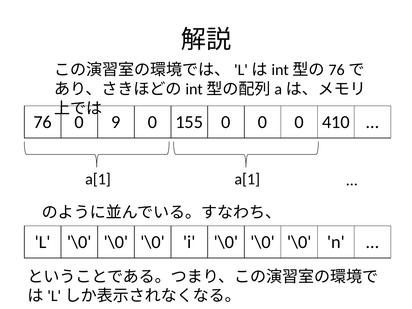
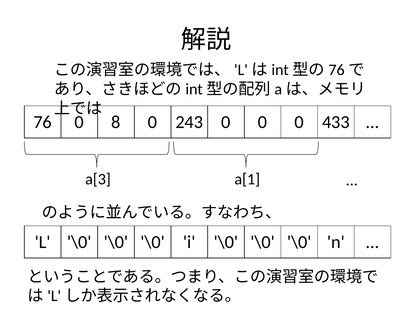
9: 9 -> 8
155: 155 -> 243
410: 410 -> 433
a[1 at (98, 179): a[1 -> a[3
